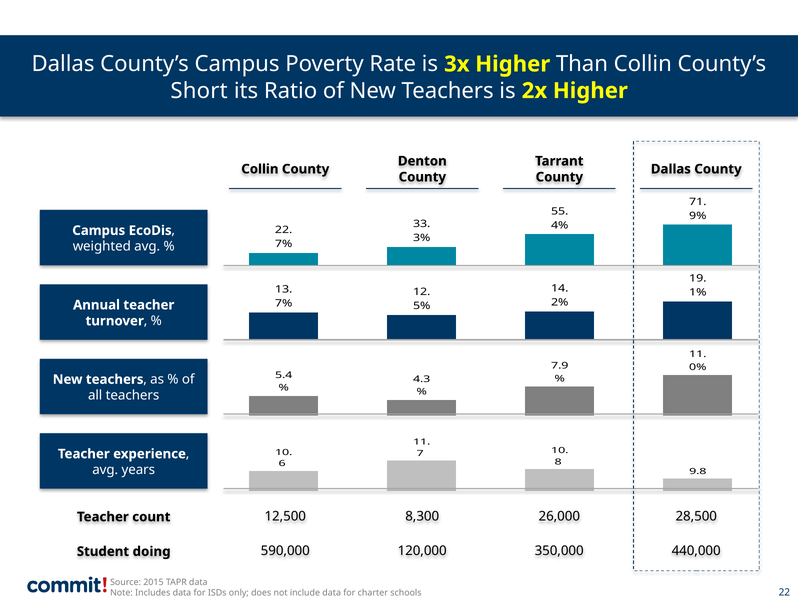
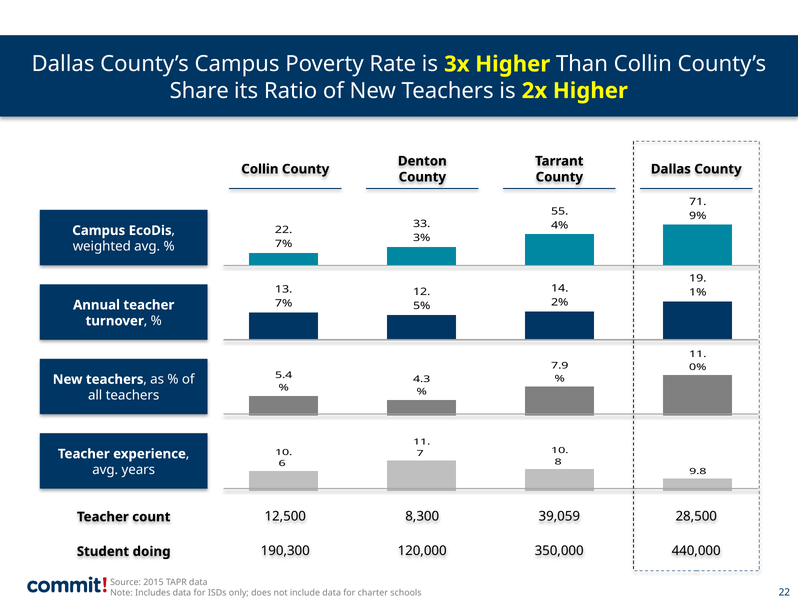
Short: Short -> Share
26,000: 26,000 -> 39,059
590,000: 590,000 -> 190,300
